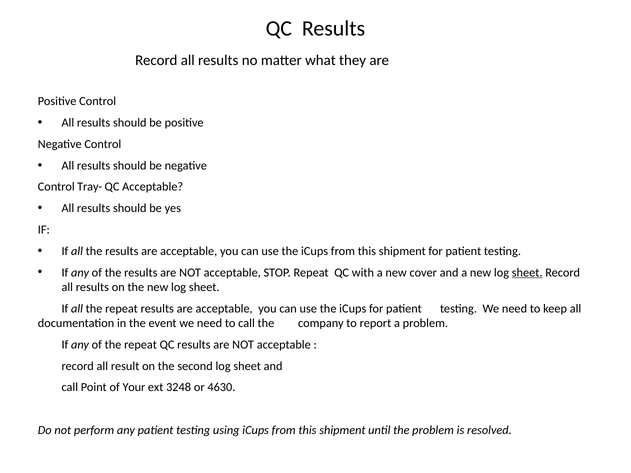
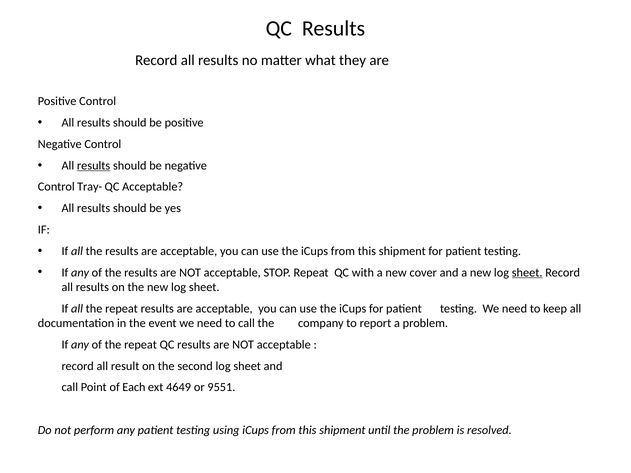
results at (94, 166) underline: none -> present
Your: Your -> Each
3248: 3248 -> 4649
4630: 4630 -> 9551
